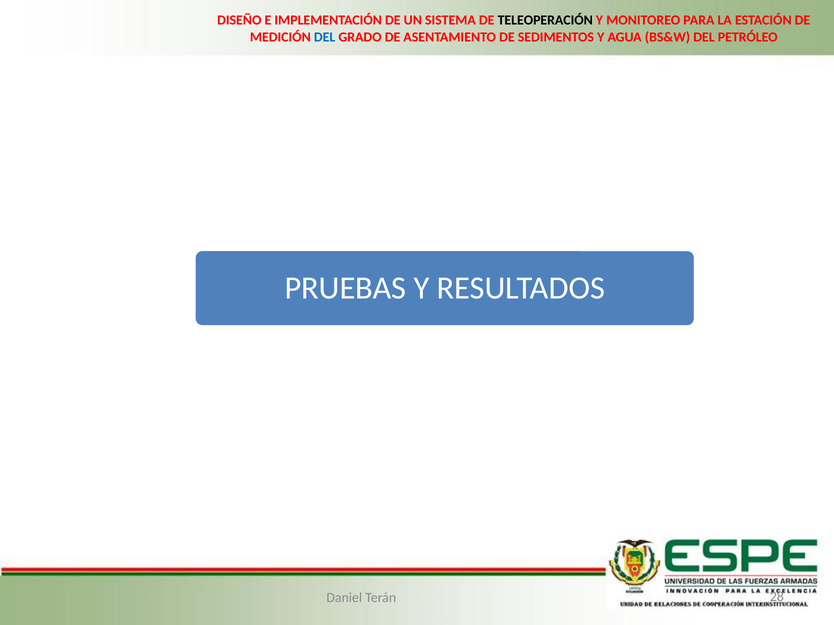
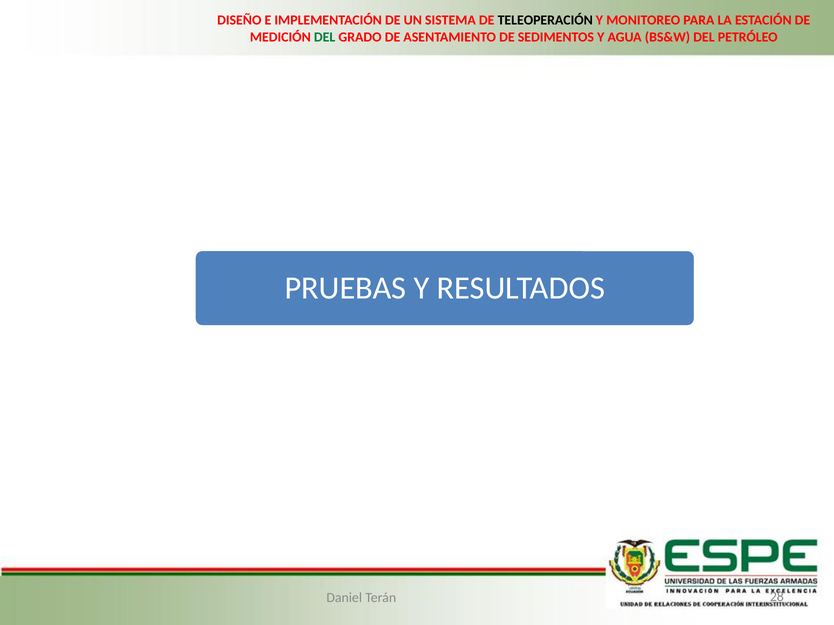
DEL at (325, 37) colour: blue -> green
